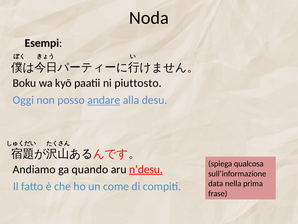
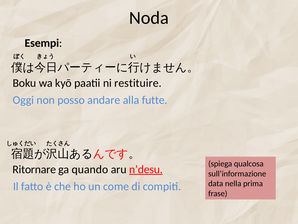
piuttosto: piuttosto -> restituire
andare underline: present -> none
desu: desu -> futte
Andiamo: Andiamo -> Ritornare
